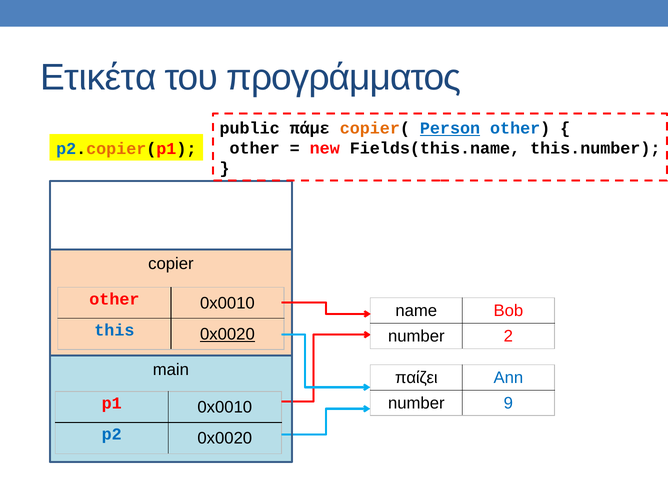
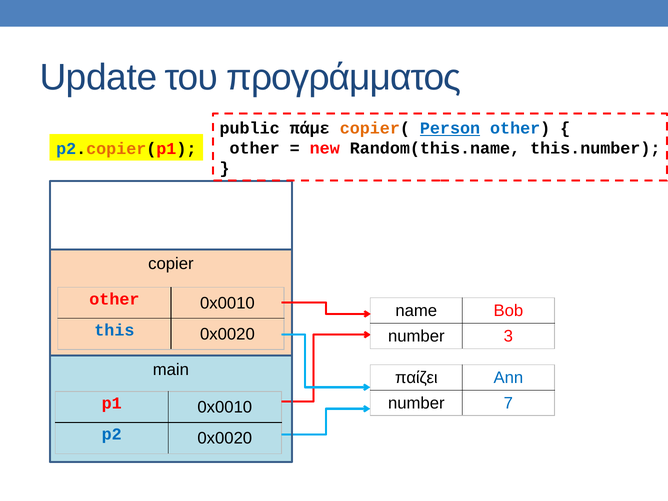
Ετικέτα: Ετικέτα -> Update
Fields(this.name: Fields(this.name -> Random(this.name
0x0020 at (227, 334) underline: present -> none
2: 2 -> 3
9: 9 -> 7
